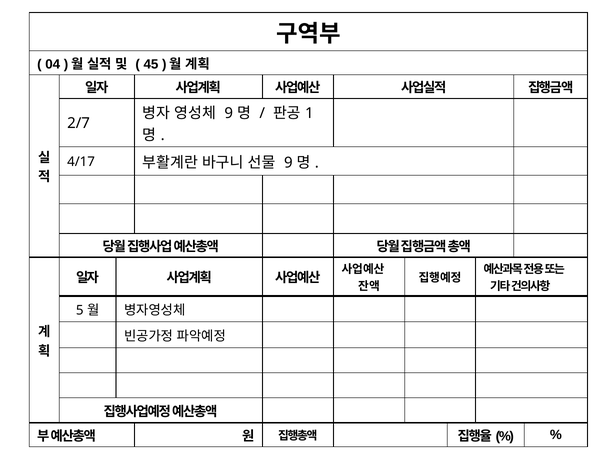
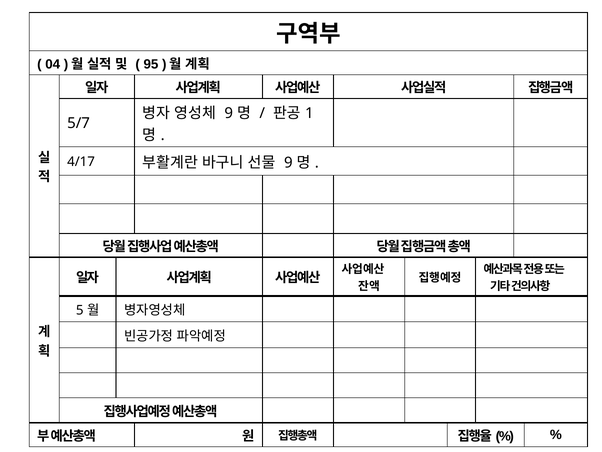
45: 45 -> 95
2/7: 2/7 -> 5/7
